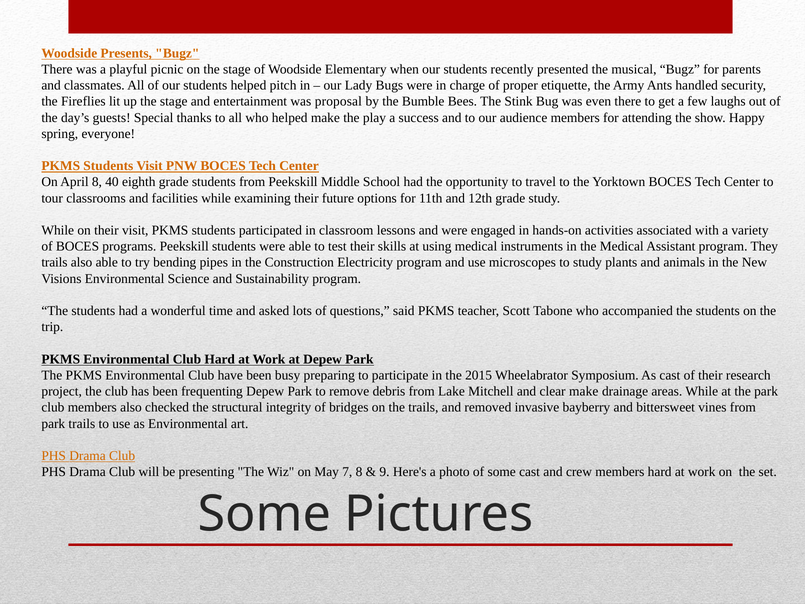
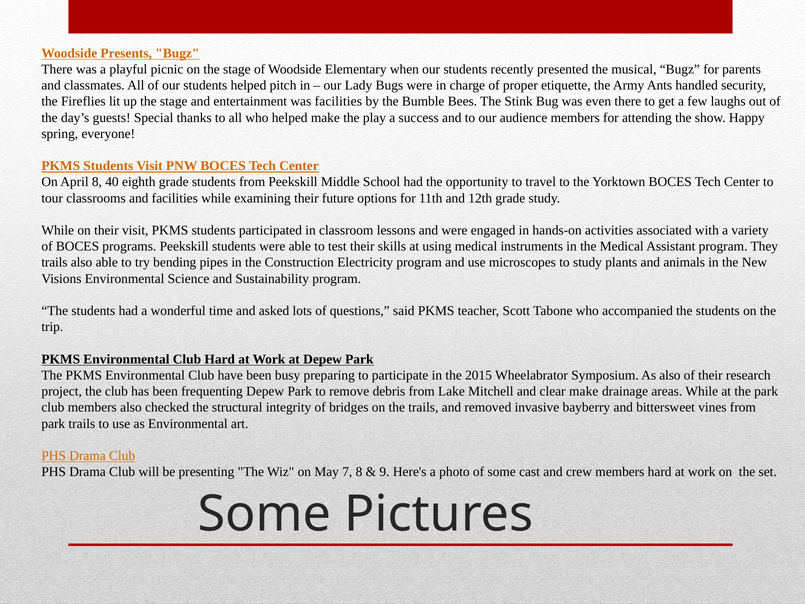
was proposal: proposal -> facilities
As cast: cast -> also
